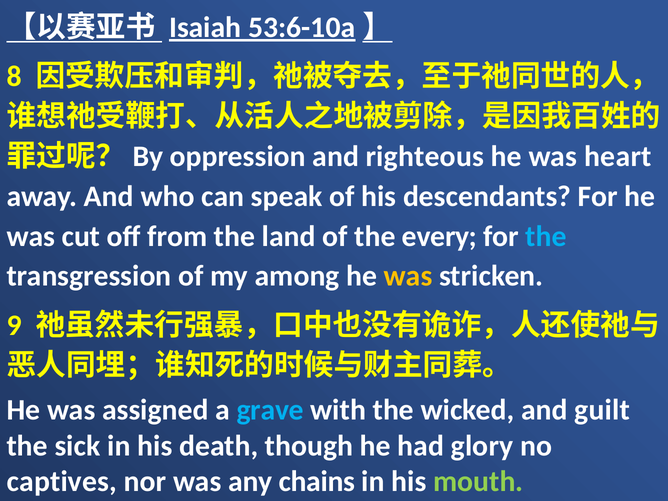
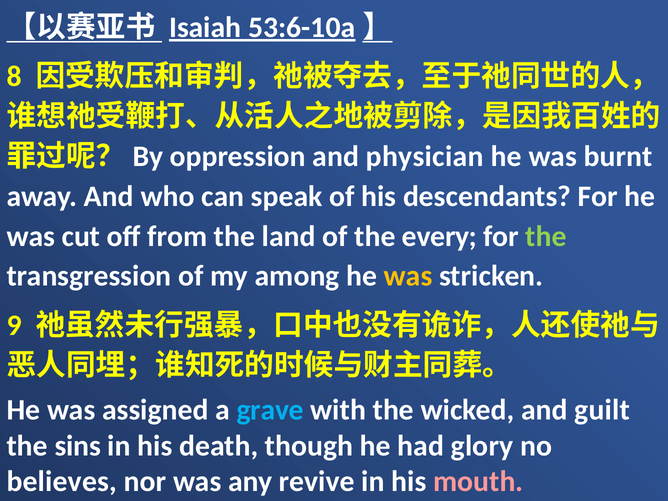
righteous: righteous -> physician
heart: heart -> burnt
the at (546, 236) colour: light blue -> light green
sick: sick -> sins
captives: captives -> believes
chains: chains -> revive
mouth colour: light green -> pink
